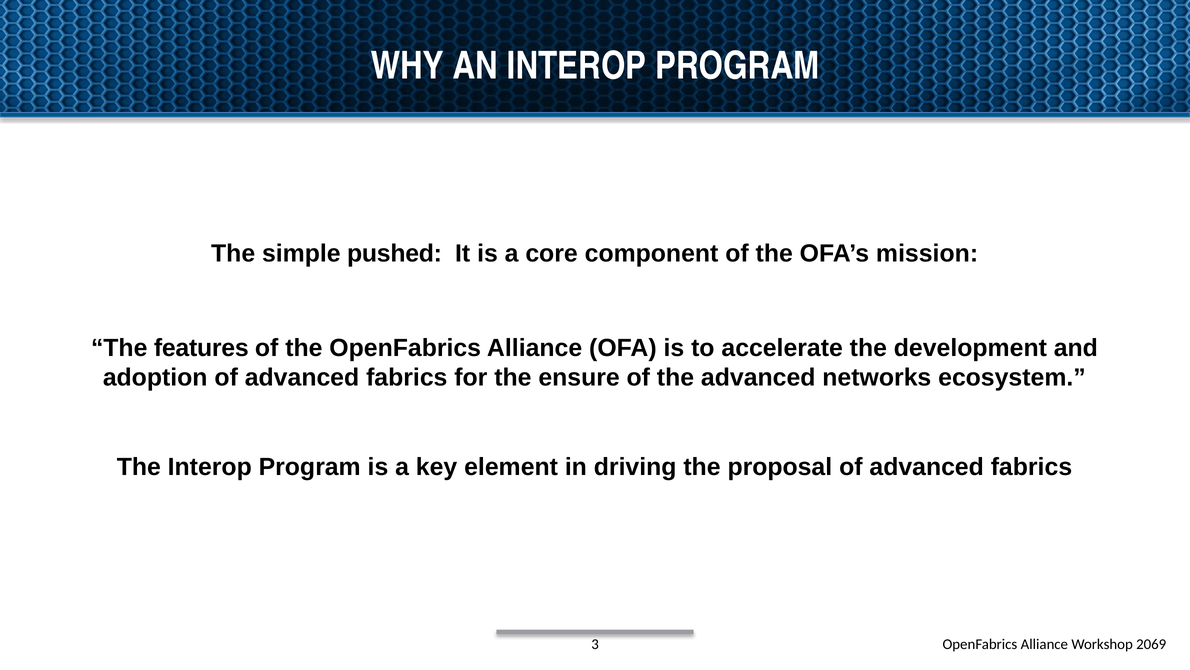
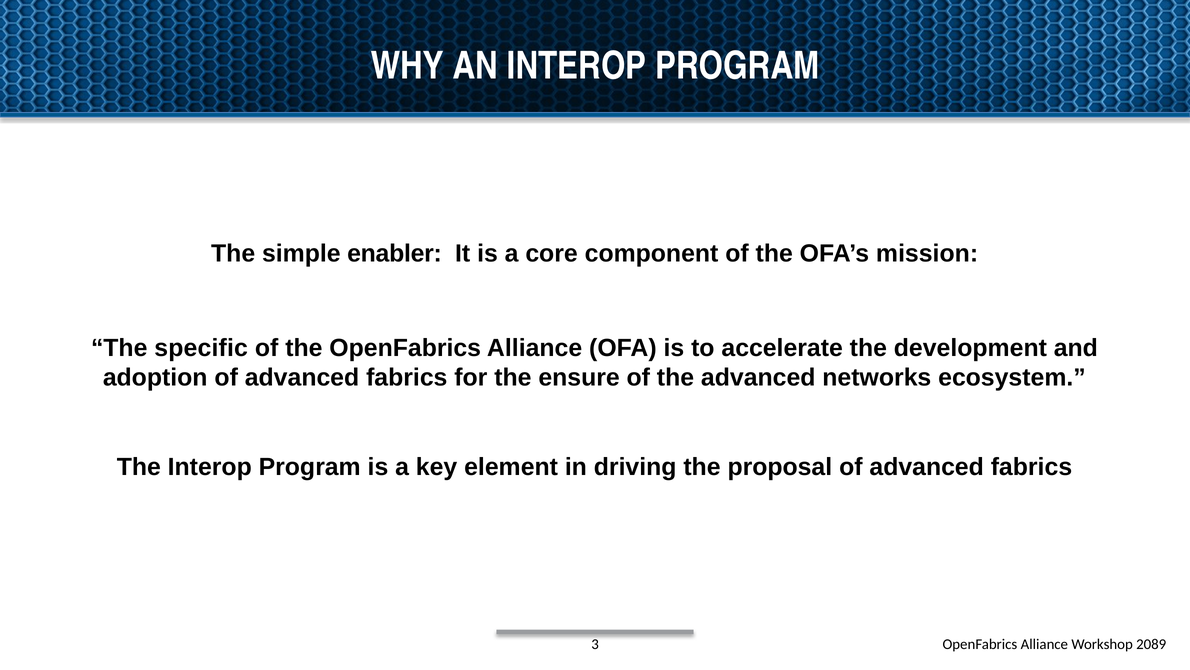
pushed: pushed -> enabler
features: features -> specific
2069: 2069 -> 2089
